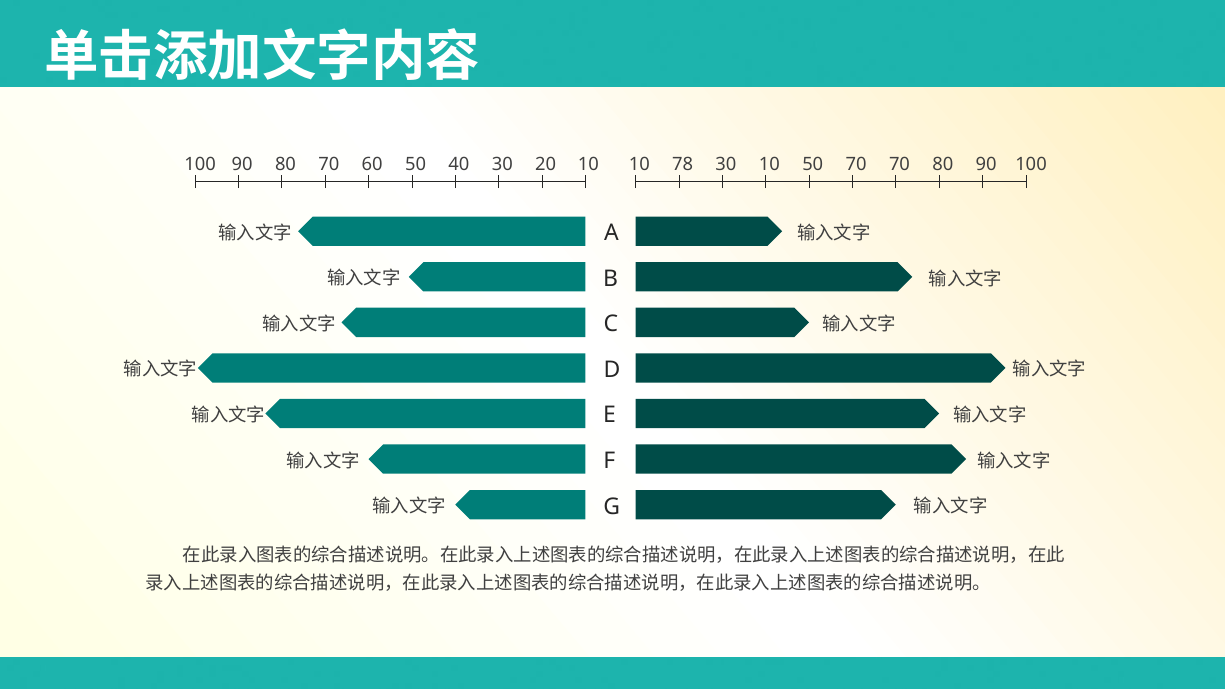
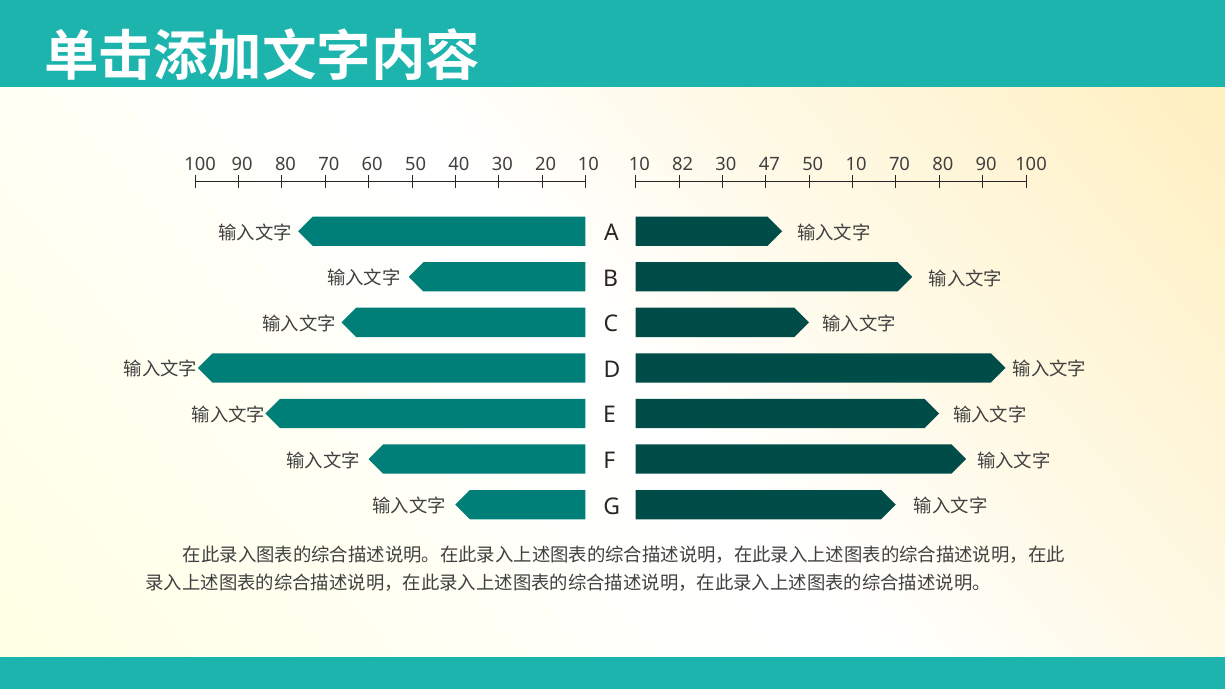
78: 78 -> 82
30 10: 10 -> 47
50 70: 70 -> 10
